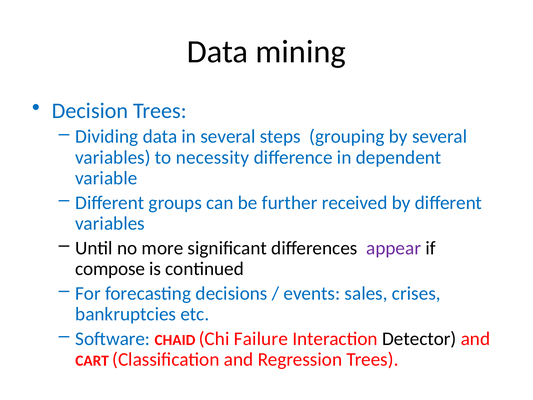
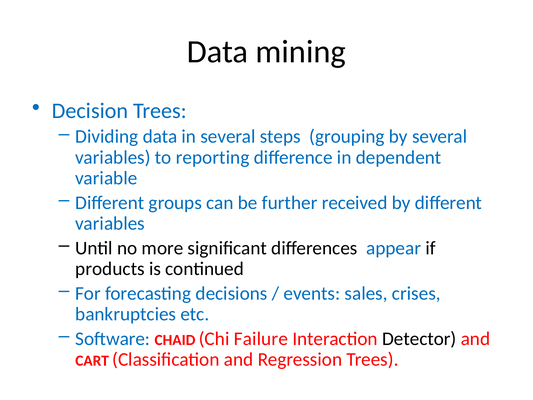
necessity: necessity -> reporting
appear colour: purple -> blue
compose: compose -> products
